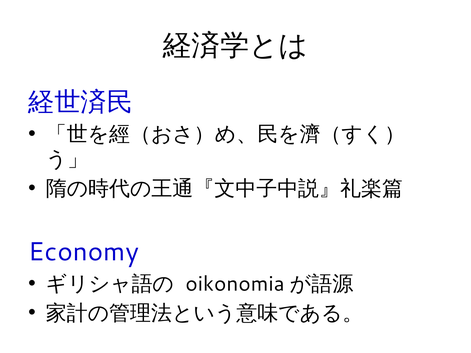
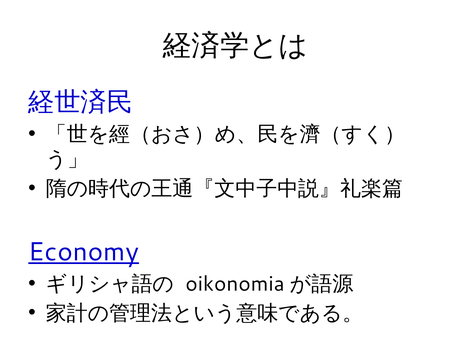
Economy underline: none -> present
